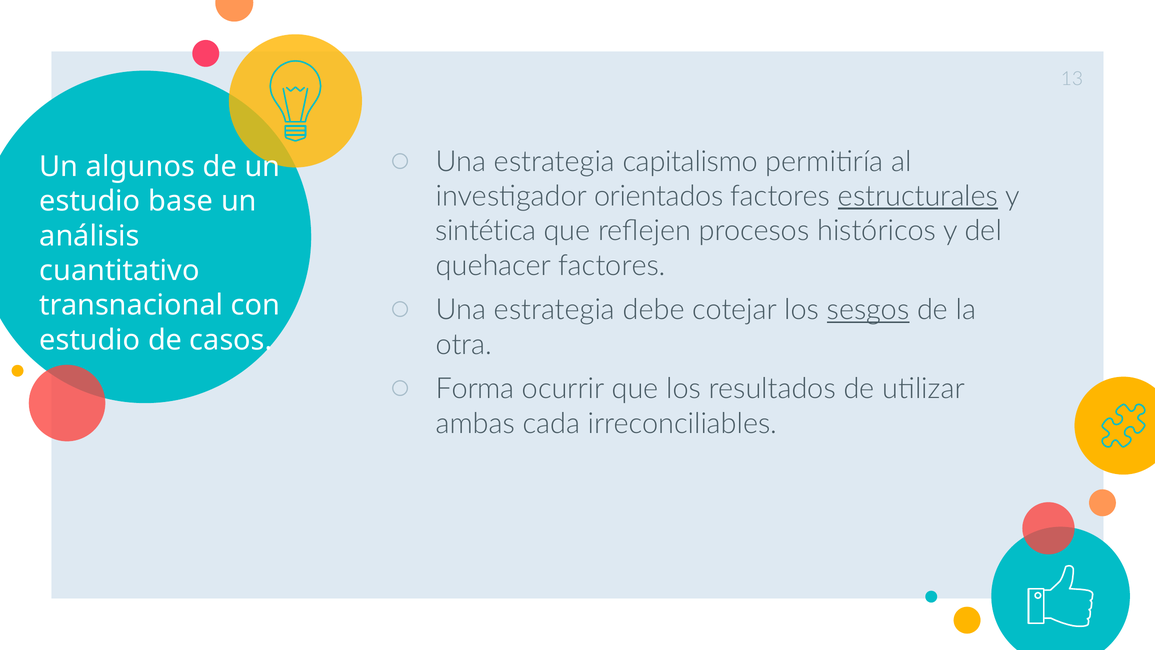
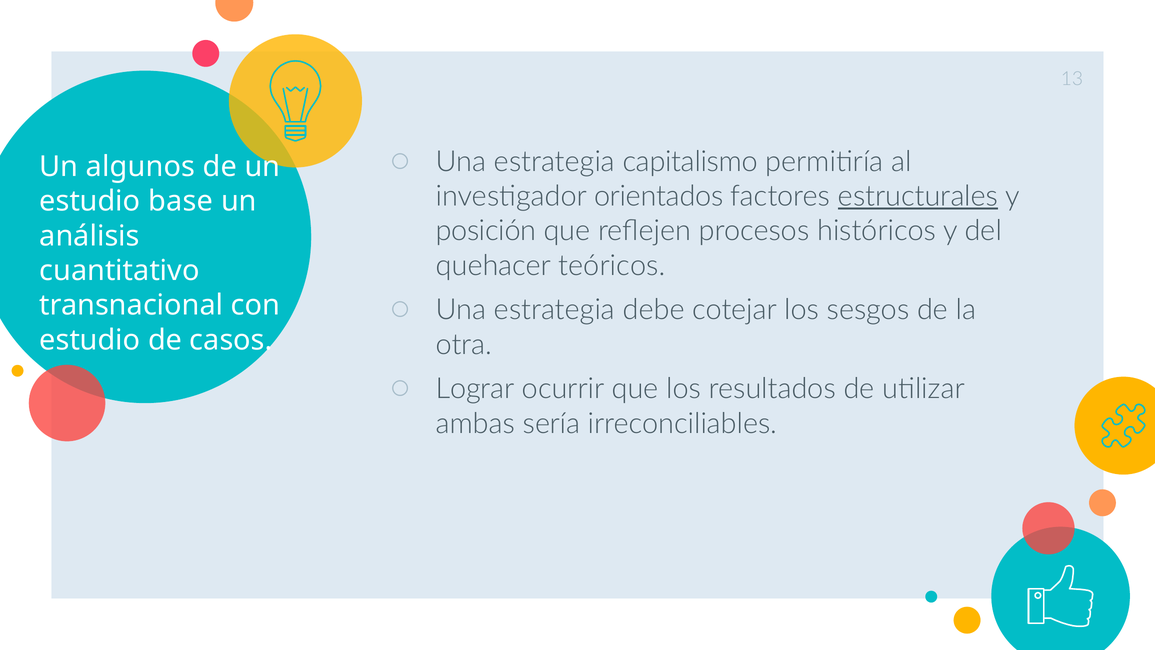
sintética: sintética -> posición
quehacer factores: factores -> teóricos
sesgos underline: present -> none
Forma: Forma -> Lograr
cada: cada -> sería
